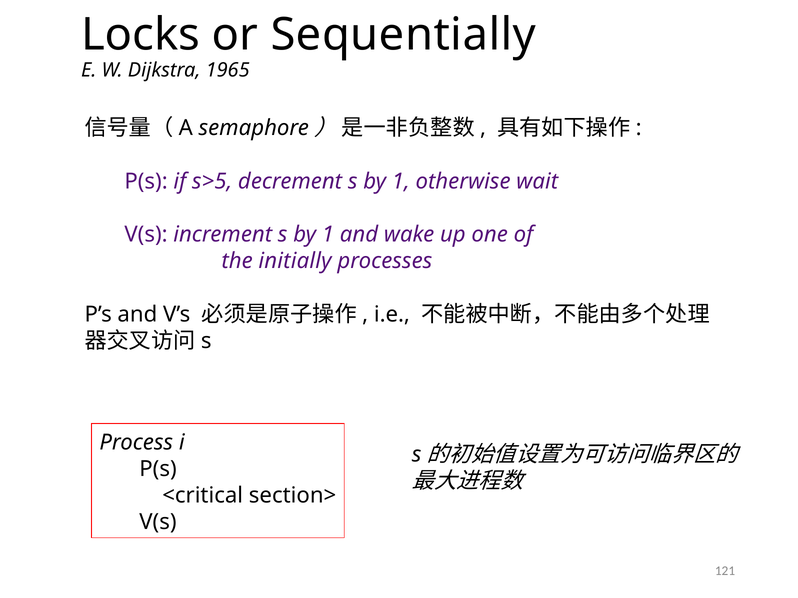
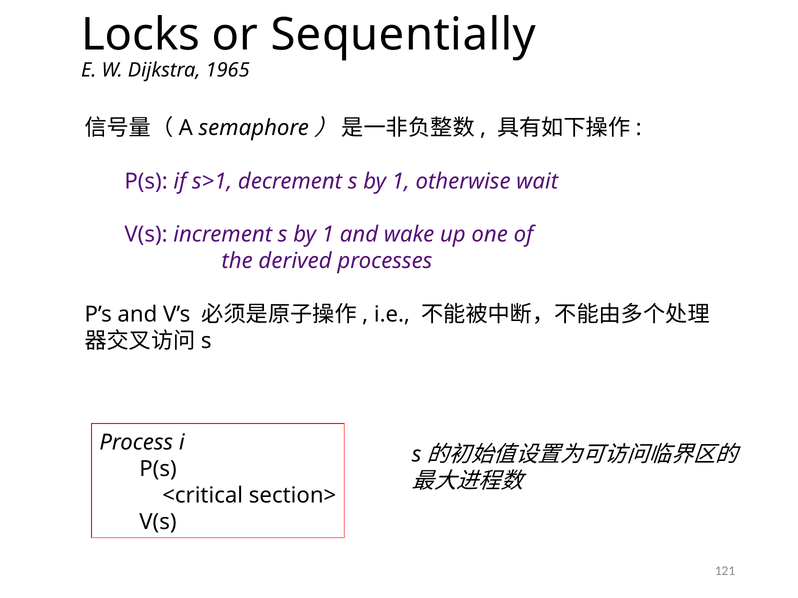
s>5: s>5 -> s>1
initially: initially -> derived
